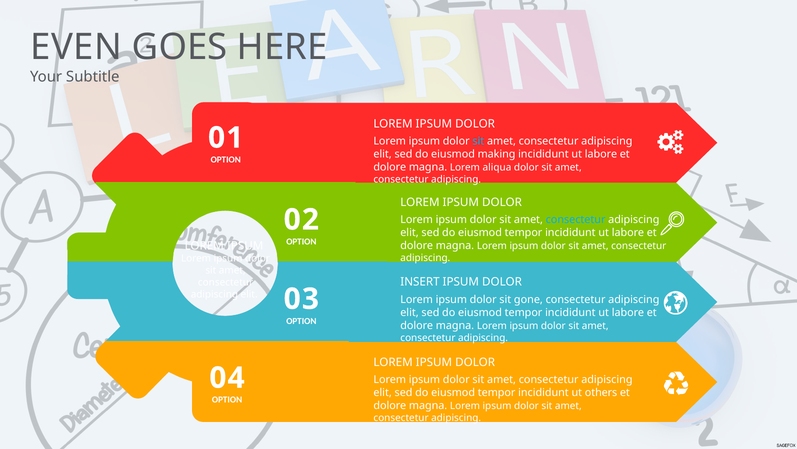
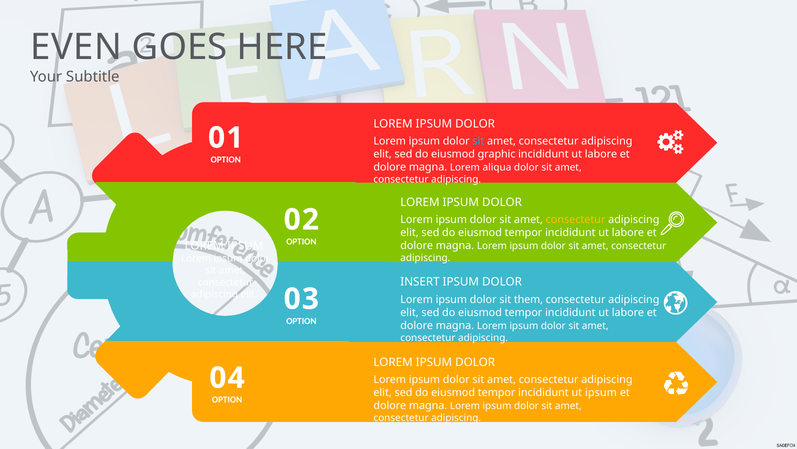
making: making -> graphic
consectetur at (576, 219) colour: light blue -> yellow
gone: gone -> them
ut others: others -> ipsum
